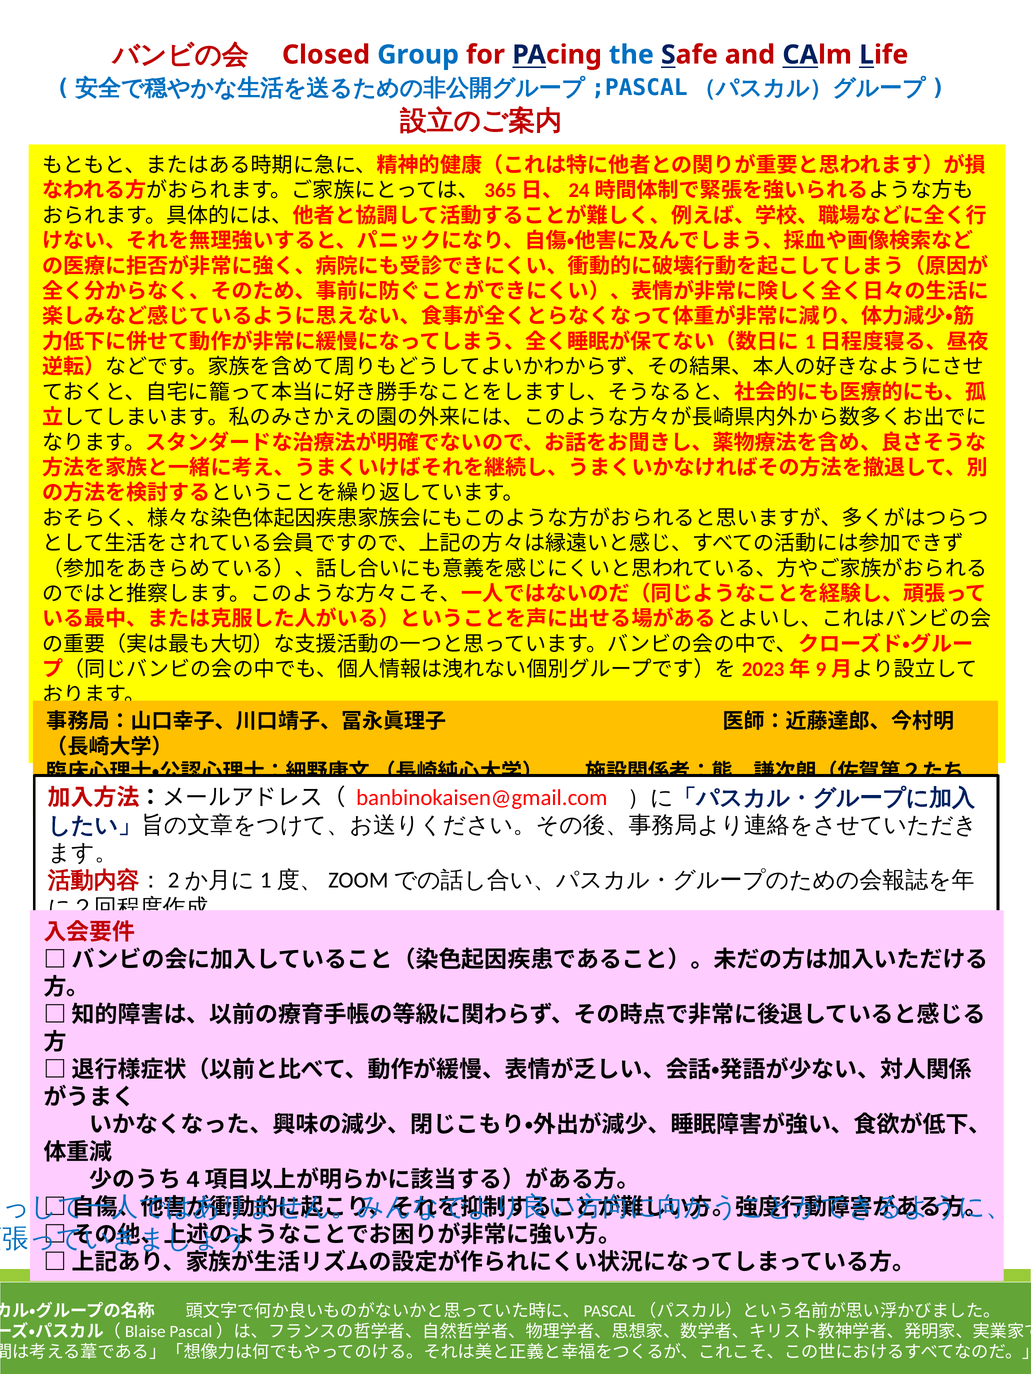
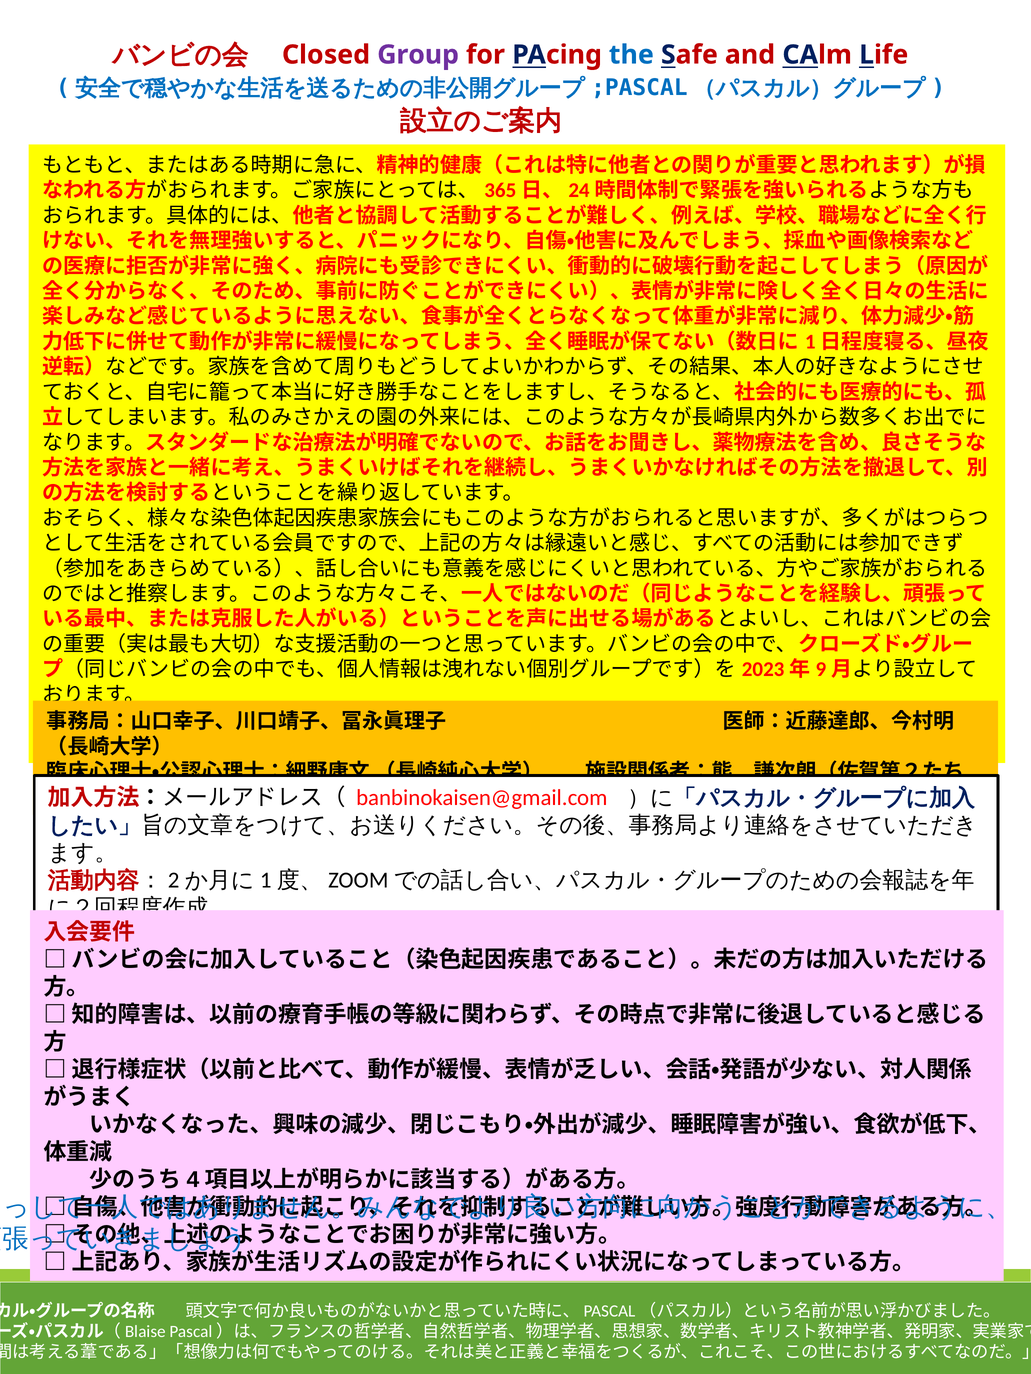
Group colour: blue -> purple
